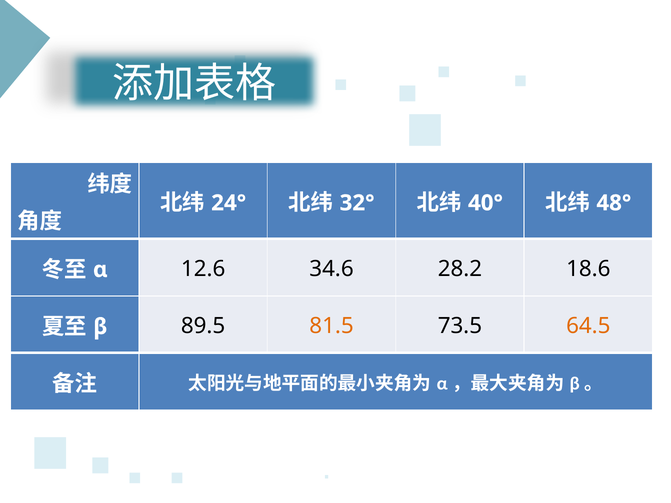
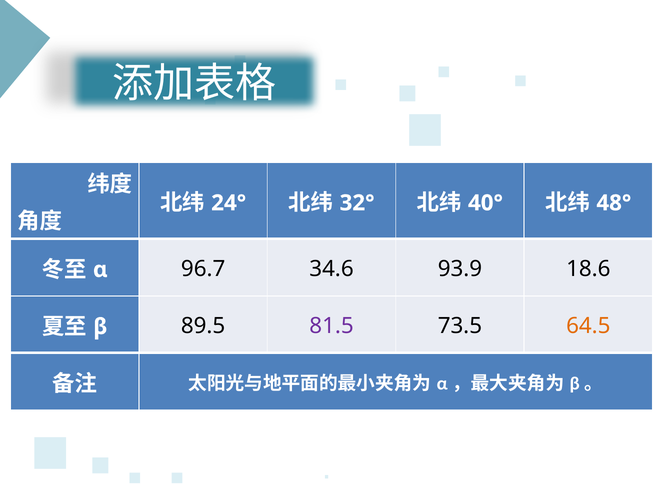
12.6: 12.6 -> 96.7
28.2: 28.2 -> 93.9
81.5 colour: orange -> purple
